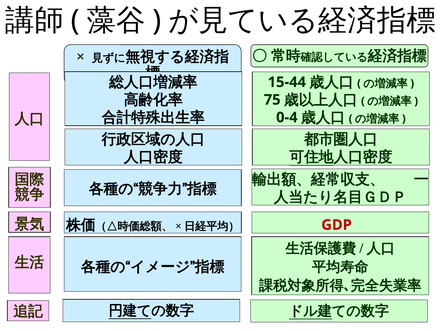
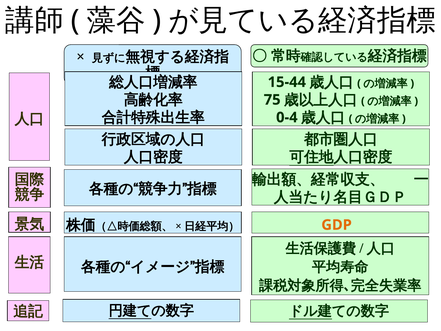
GDP colour: red -> orange
